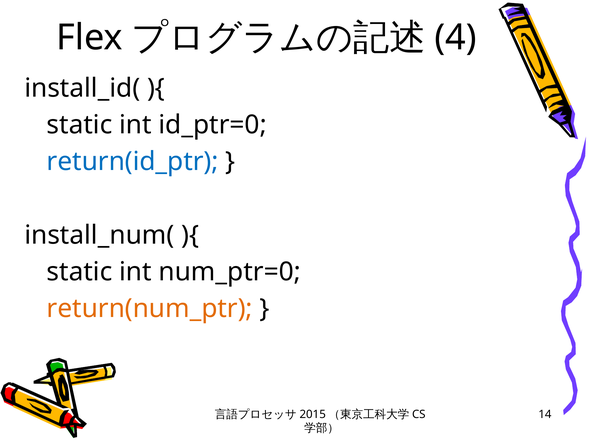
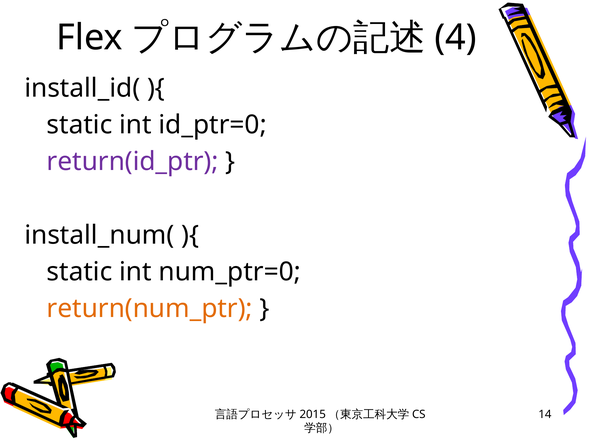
return(id_ptr colour: blue -> purple
